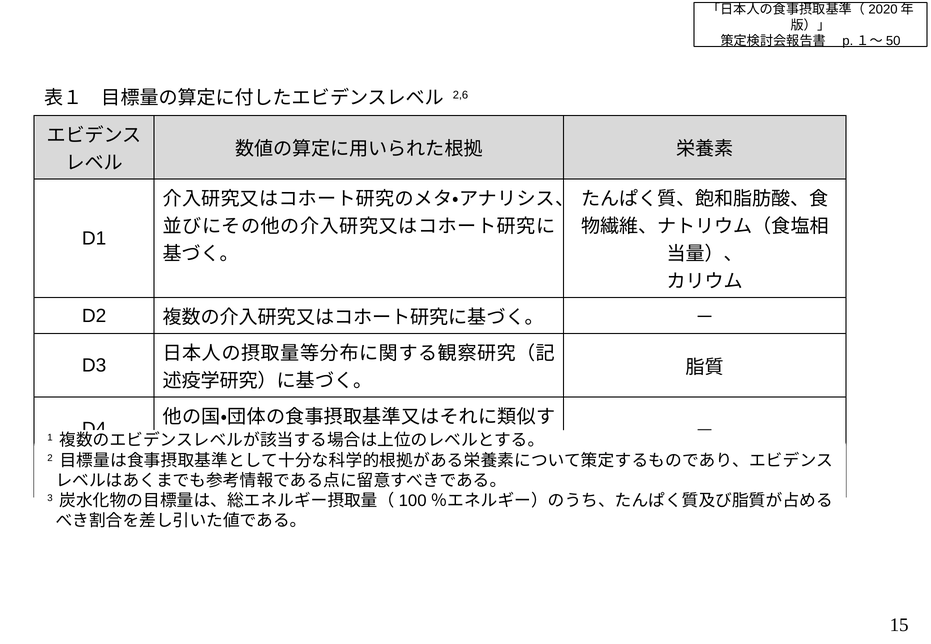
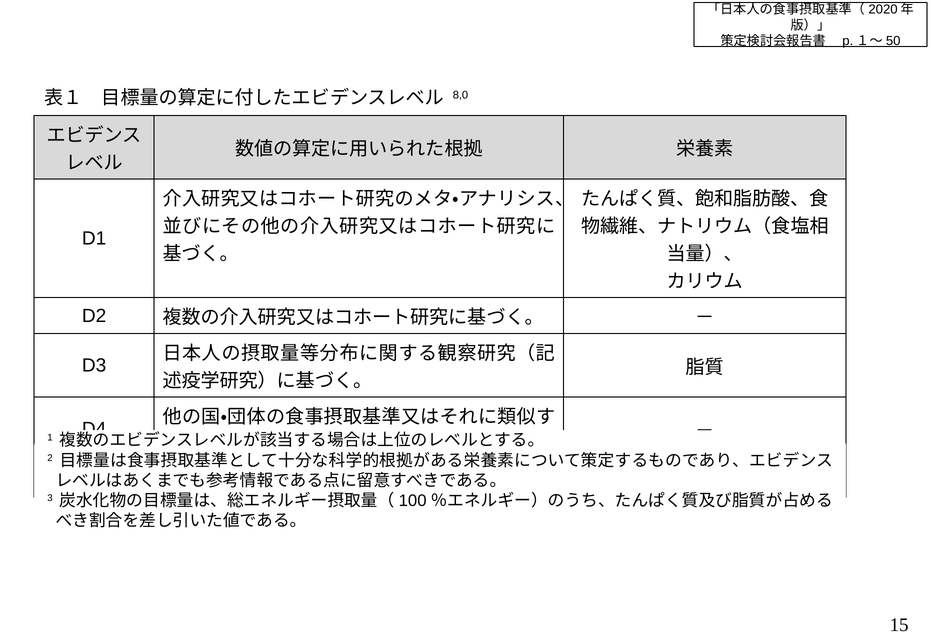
2,6: 2,6 -> 8,0
